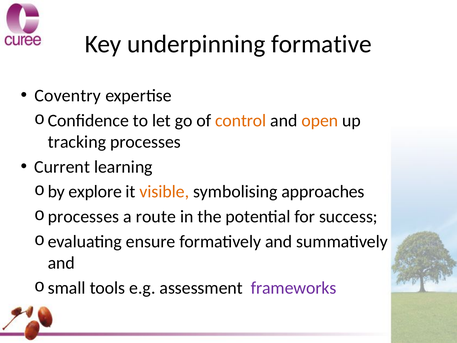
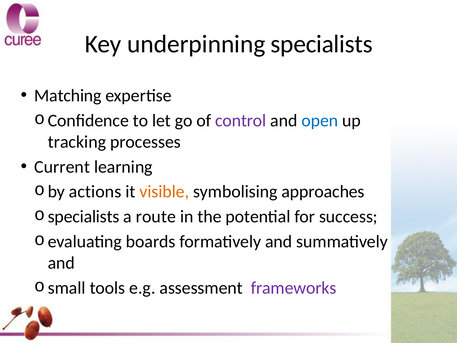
underpinning formative: formative -> specialists
Coventry: Coventry -> Matching
control colour: orange -> purple
open colour: orange -> blue
explore: explore -> actions
processes at (83, 217): processes -> specialists
ensure: ensure -> boards
